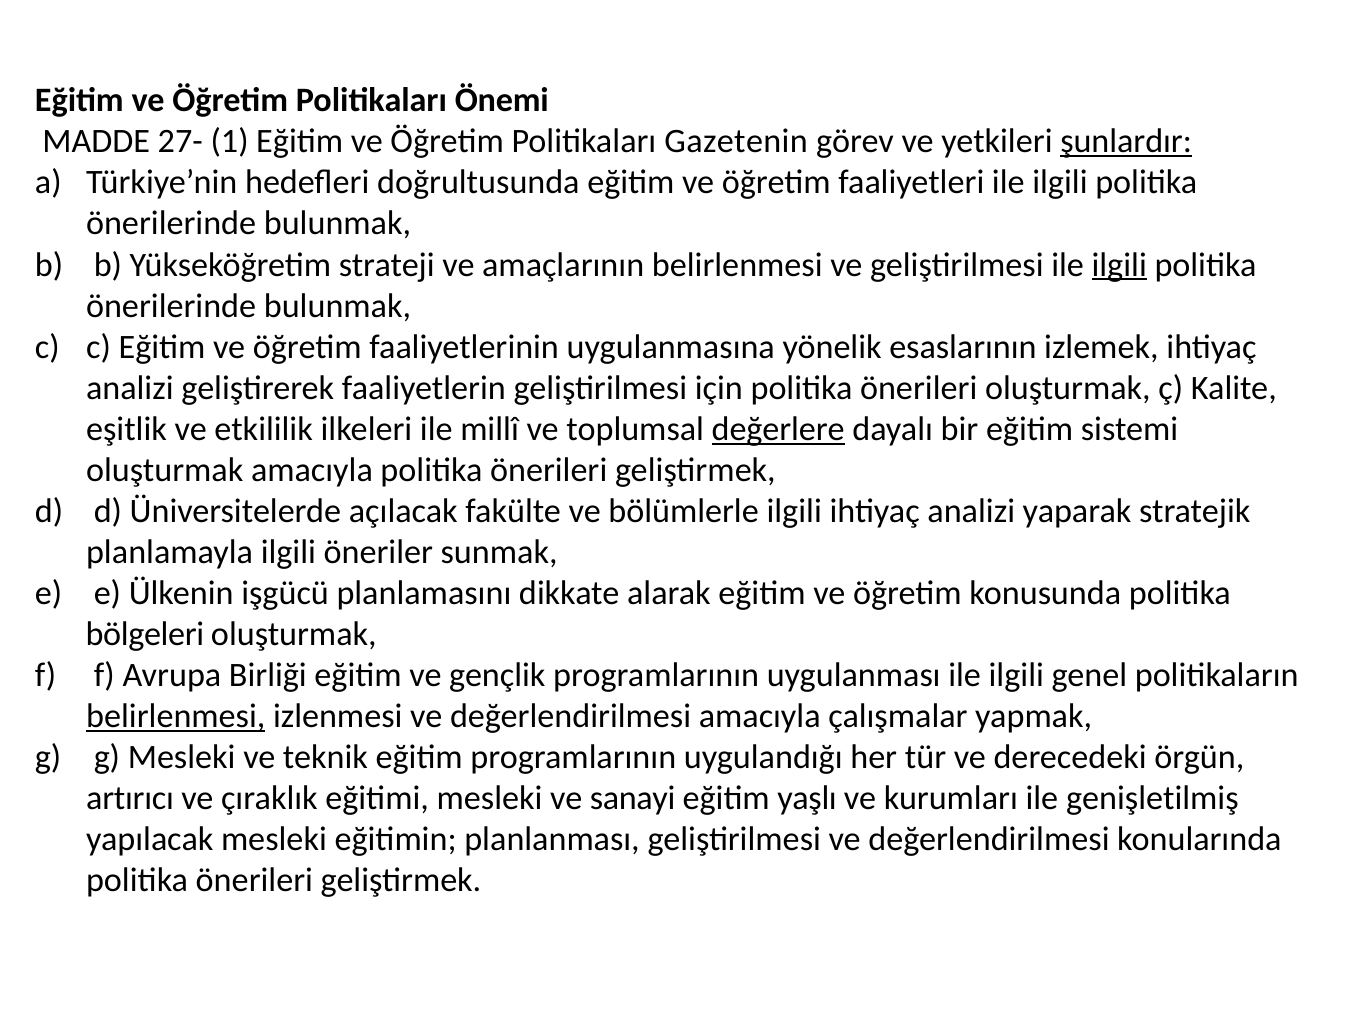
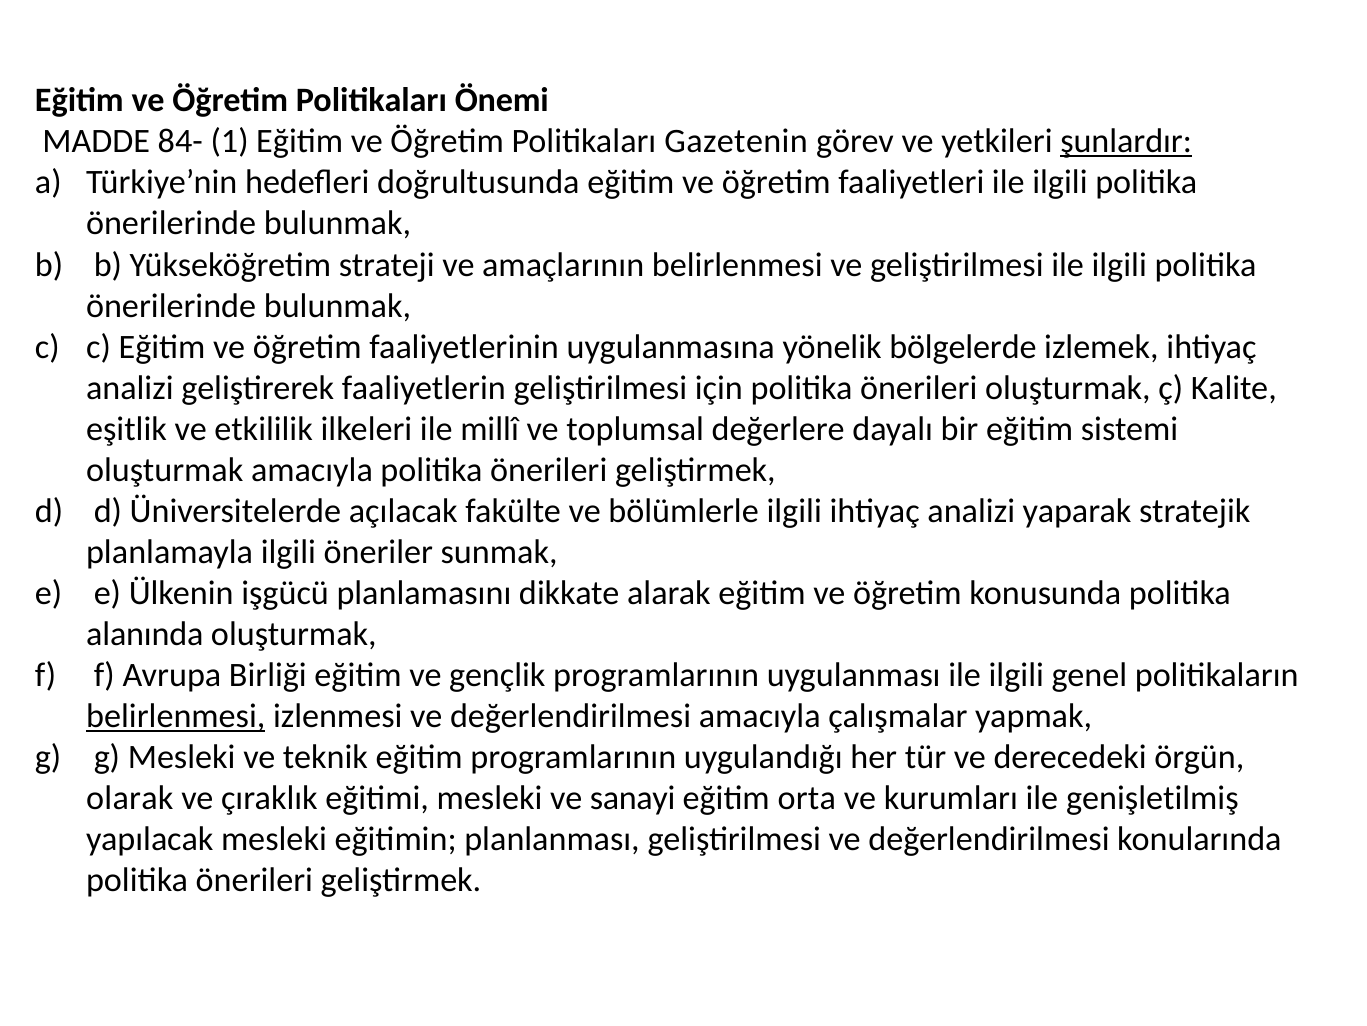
27-: 27- -> 84-
ilgili at (1119, 265) underline: present -> none
esaslarının: esaslarının -> bölgelerde
değerlere underline: present -> none
bölgeleri: bölgeleri -> alanında
artırıcı: artırıcı -> olarak
yaşlı: yaşlı -> orta
